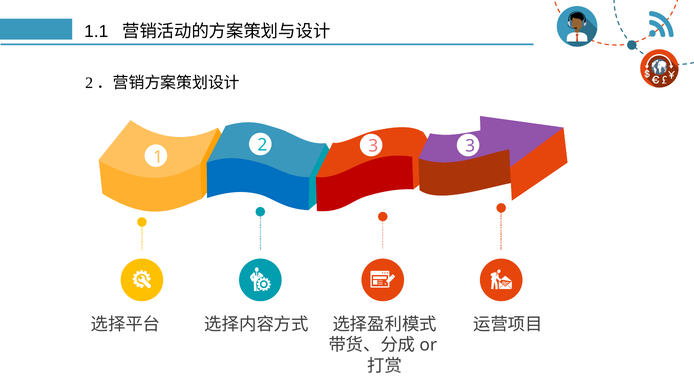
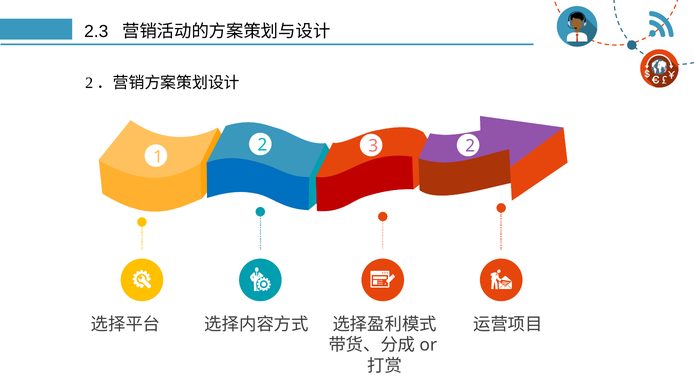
1.1: 1.1 -> 2.3
3 3: 3 -> 2
